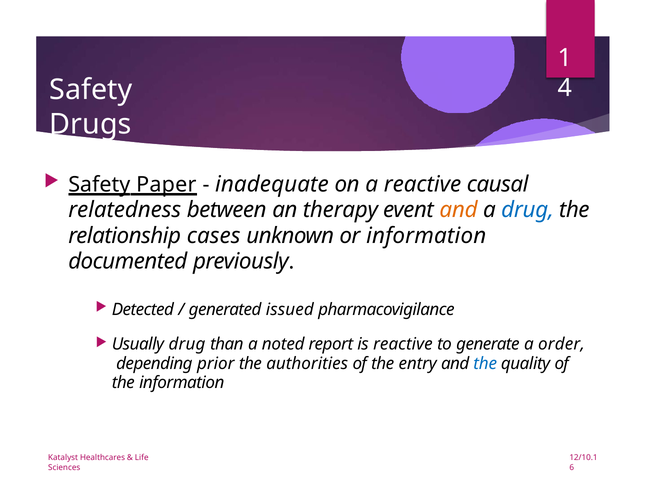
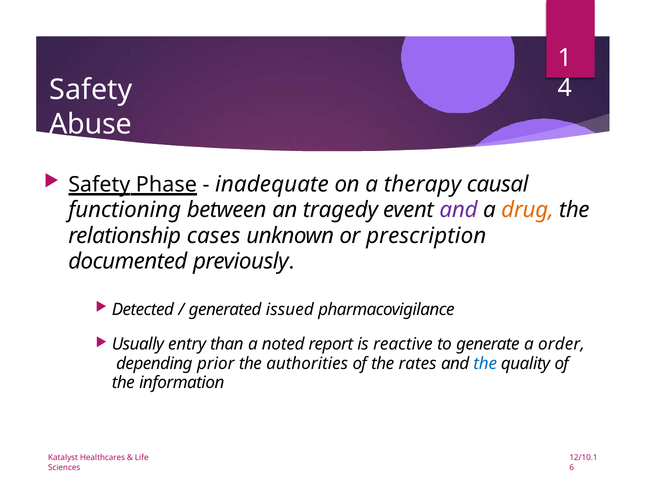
Drugs: Drugs -> Abuse
Paper: Paper -> Phase
a reactive: reactive -> therapy
relatedness: relatedness -> functioning
therapy: therapy -> tragedy
and at (459, 210) colour: orange -> purple
drug at (527, 210) colour: blue -> orange
or information: information -> prescription
Usually drug: drug -> entry
entry: entry -> rates
